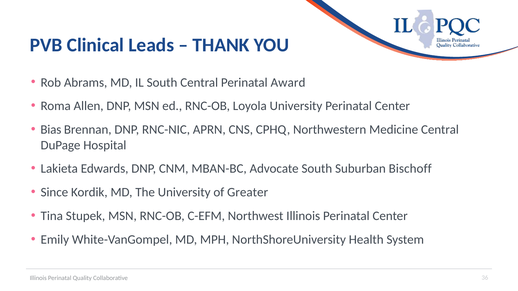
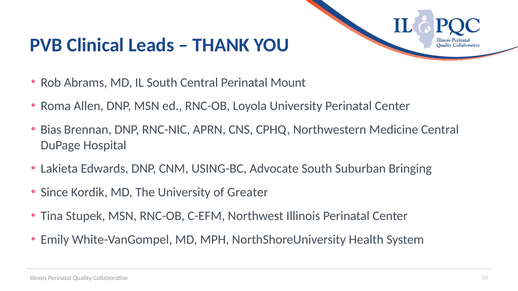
Award: Award -> Mount
MBAN-BC: MBAN-BC -> USING-BC
Bischoff: Bischoff -> Bringing
